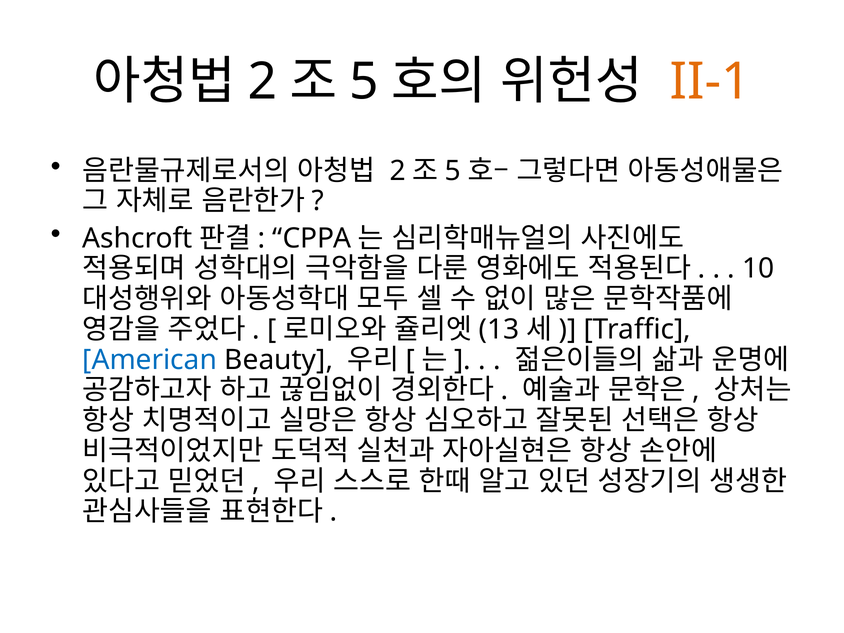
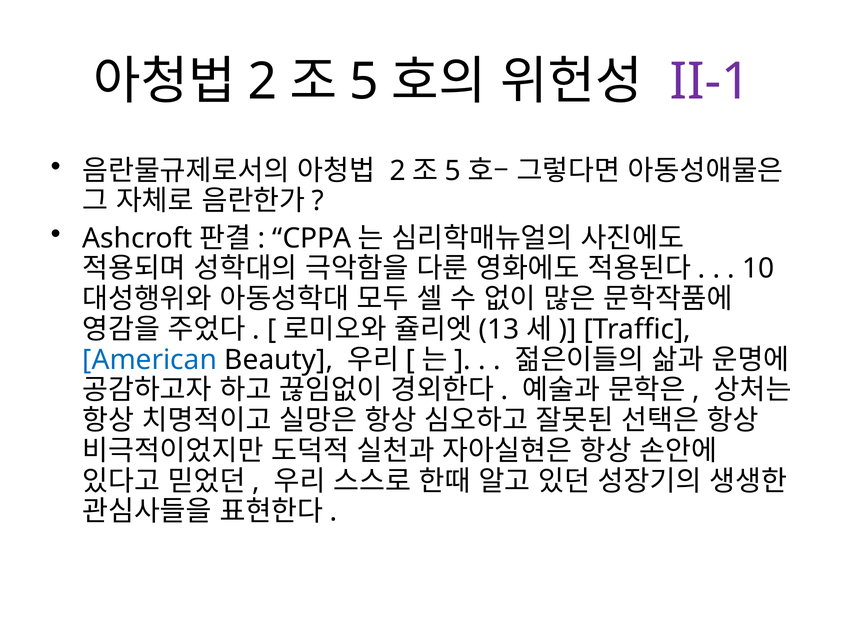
II-1 colour: orange -> purple
